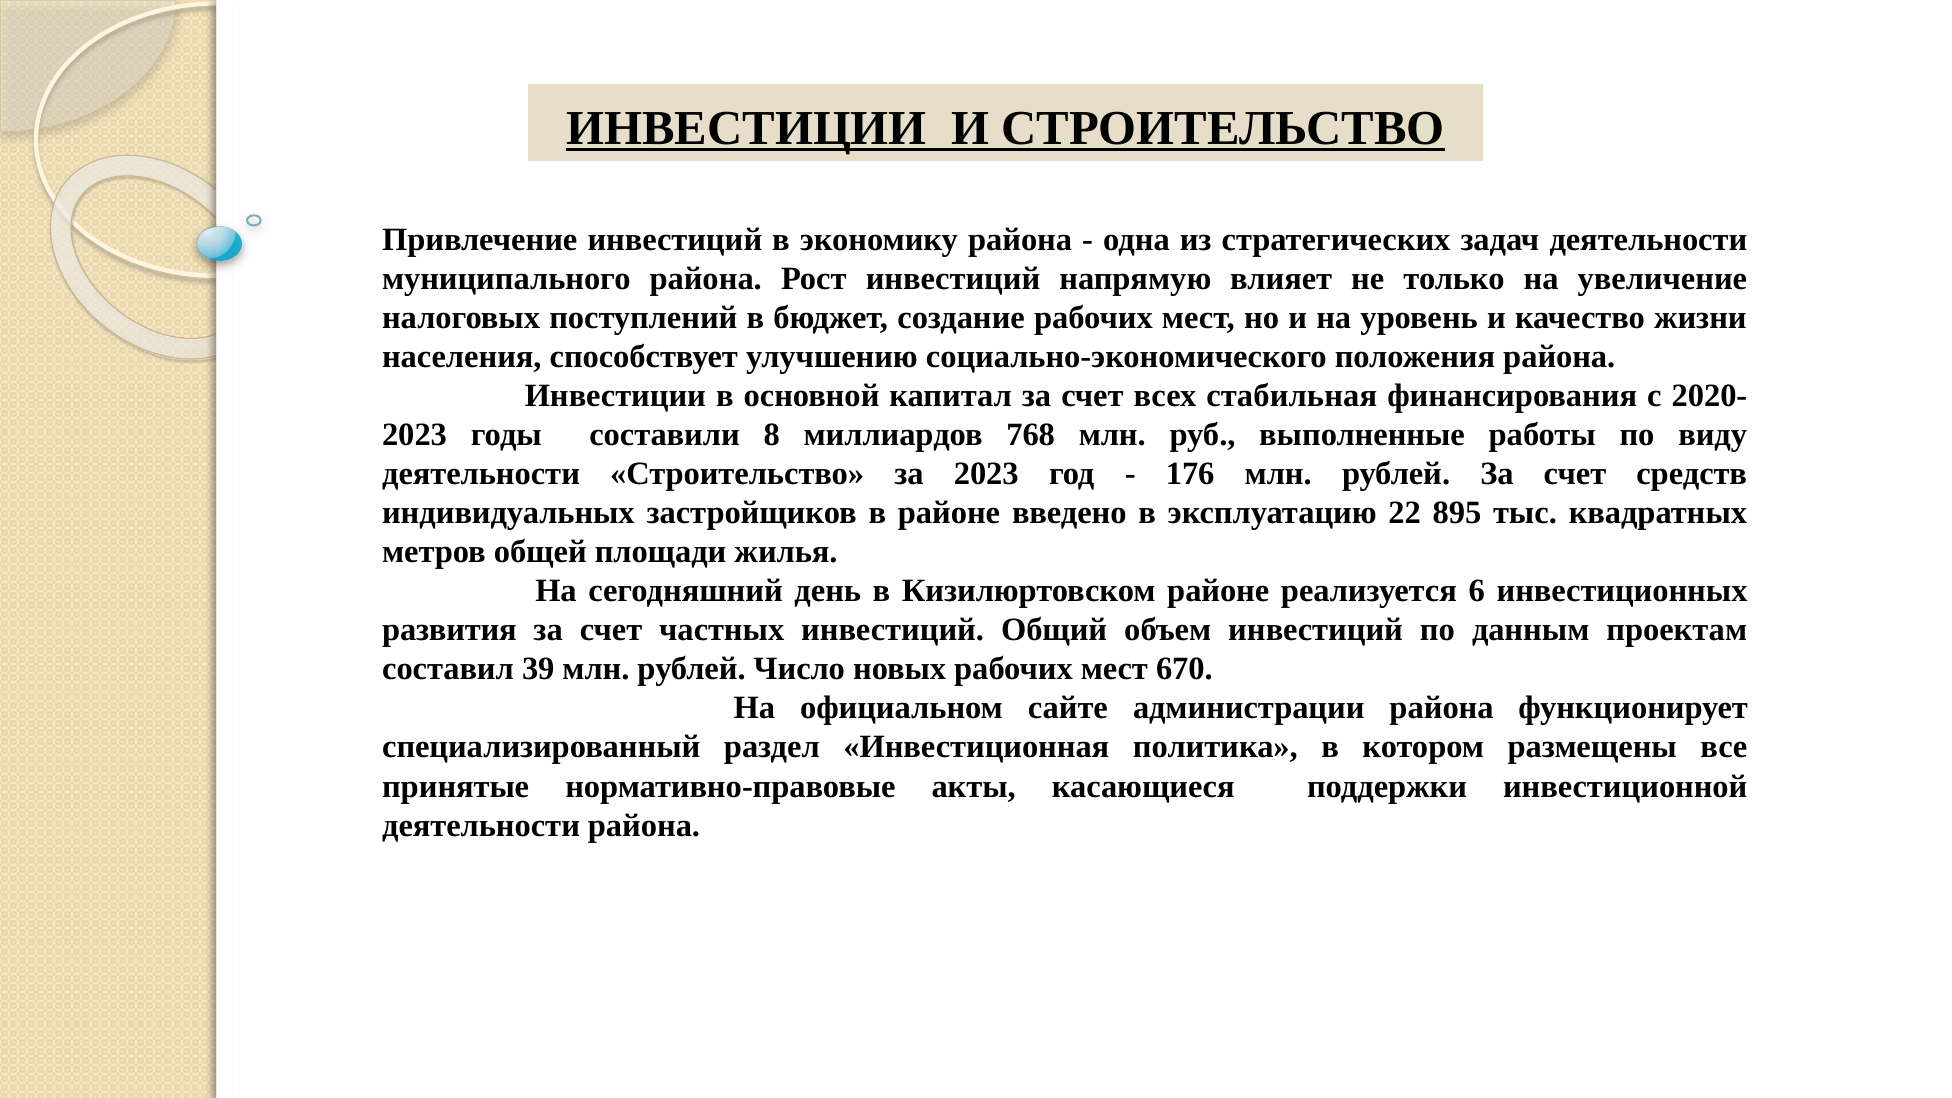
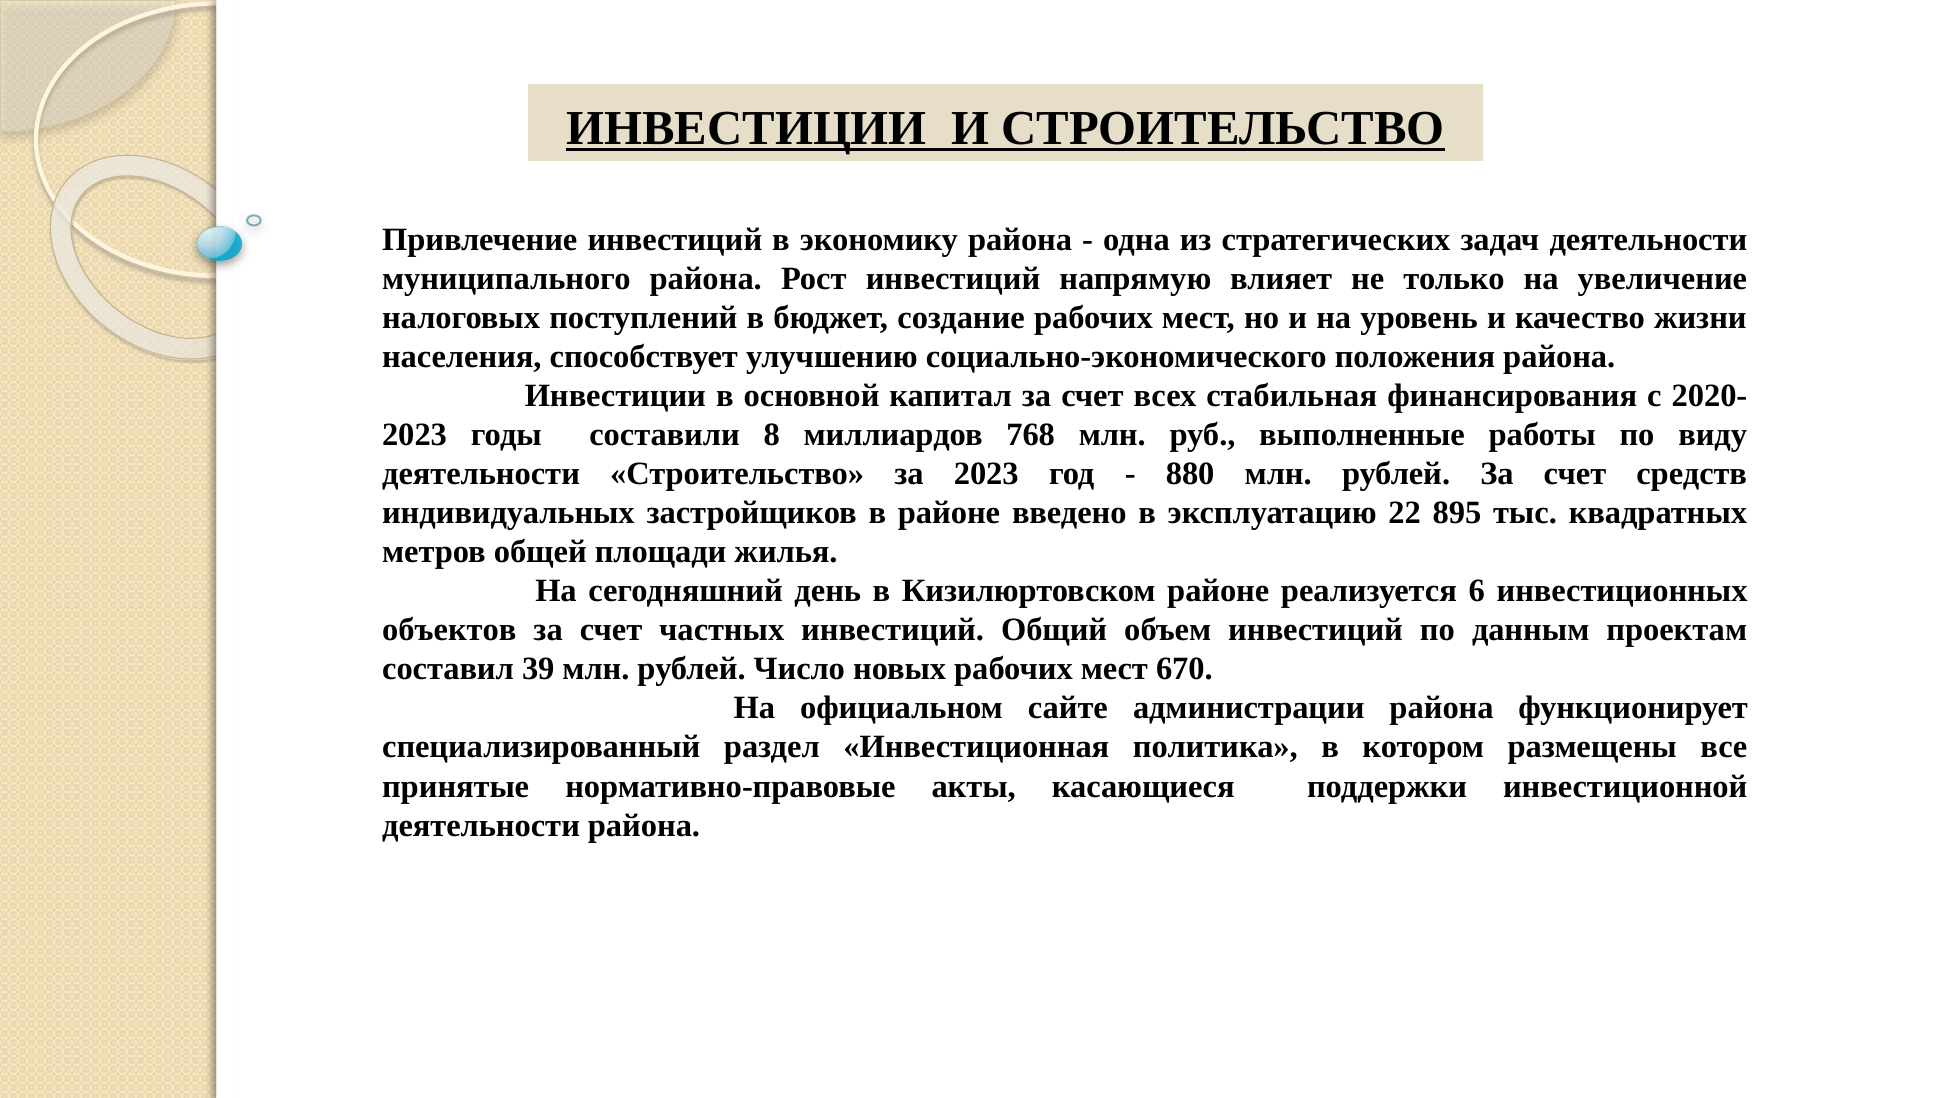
176: 176 -> 880
развития: развития -> объектов
